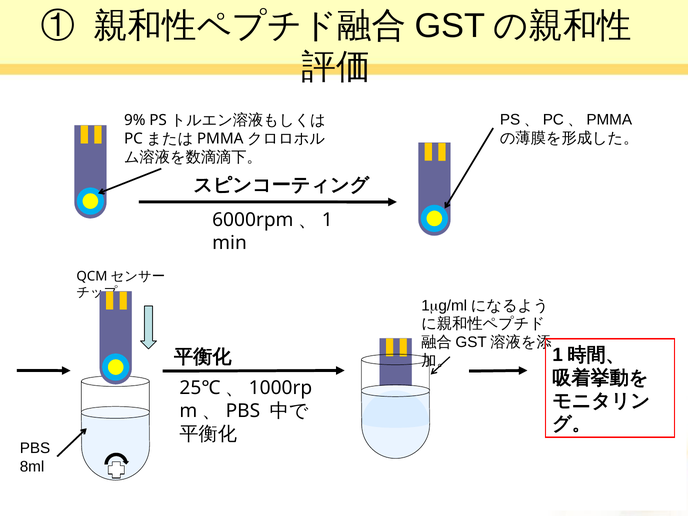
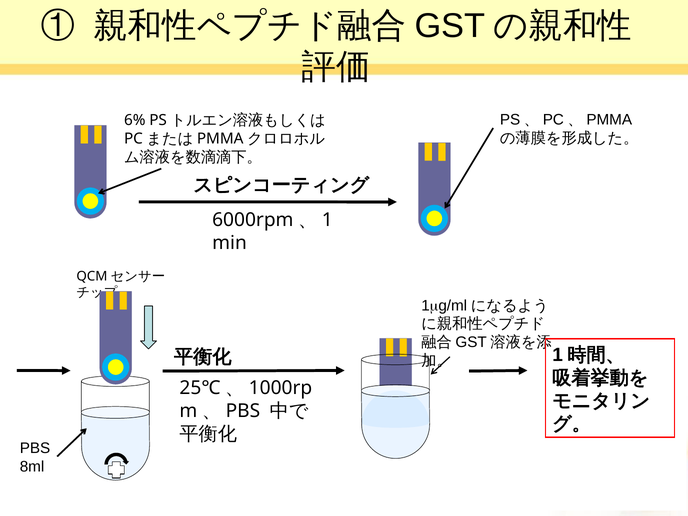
9%: 9% -> 6%
